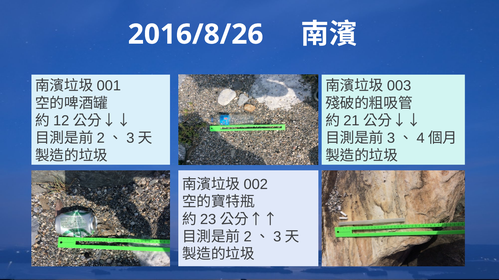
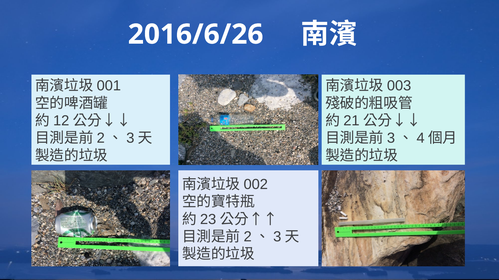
2016/8/26: 2016/8/26 -> 2016/6/26
